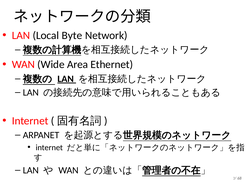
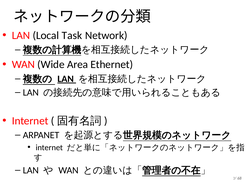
Byte: Byte -> Task
